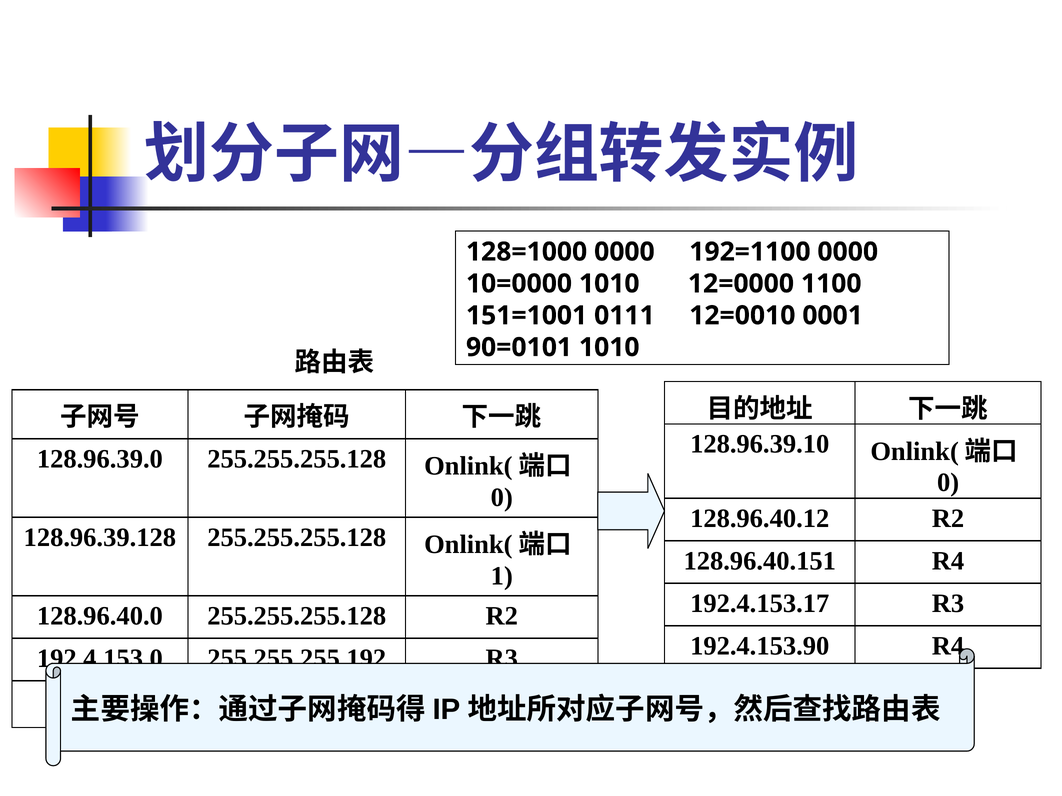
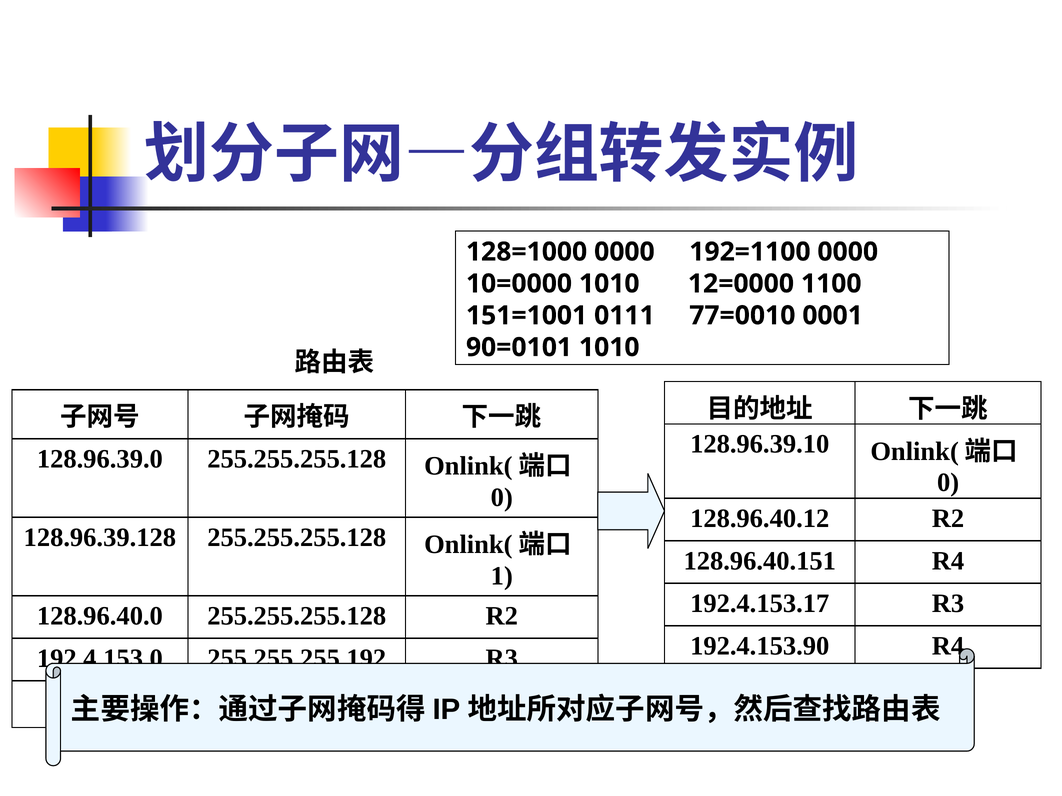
12=0010: 12=0010 -> 77=0010
